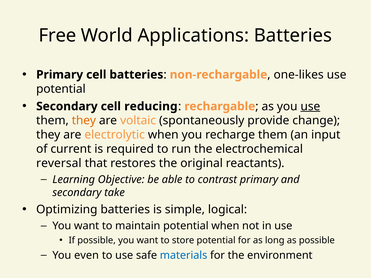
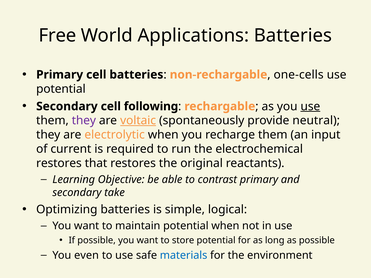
one-likes: one-likes -> one-cells
reducing: reducing -> following
they at (84, 121) colour: orange -> purple
voltaic underline: none -> present
change: change -> neutral
reversal at (59, 163): reversal -> restores
